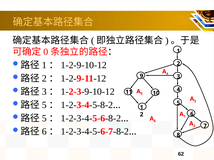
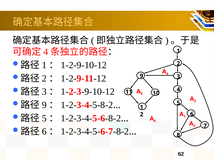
0 at (46, 52): 0 -> 4
5 at (44, 105): 5 -> 9
